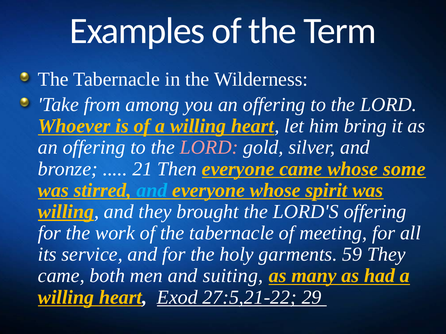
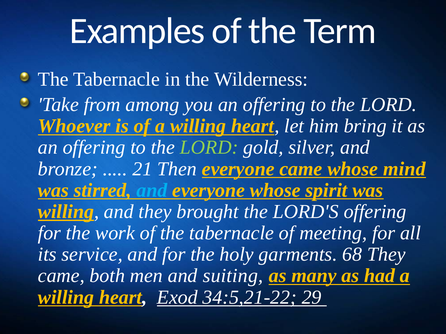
LORD at (209, 148) colour: pink -> light green
some: some -> mind
59: 59 -> 68
27:5,21-22: 27:5,21-22 -> 34:5,21-22
